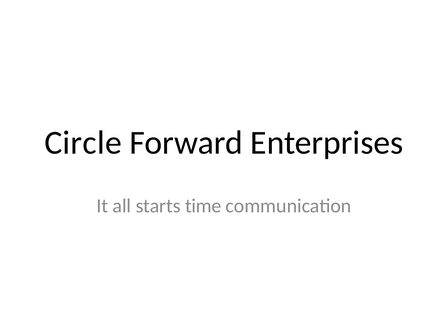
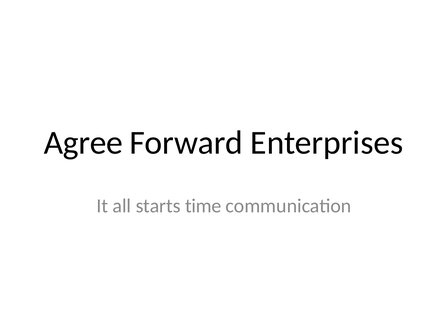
Circle: Circle -> Agree
